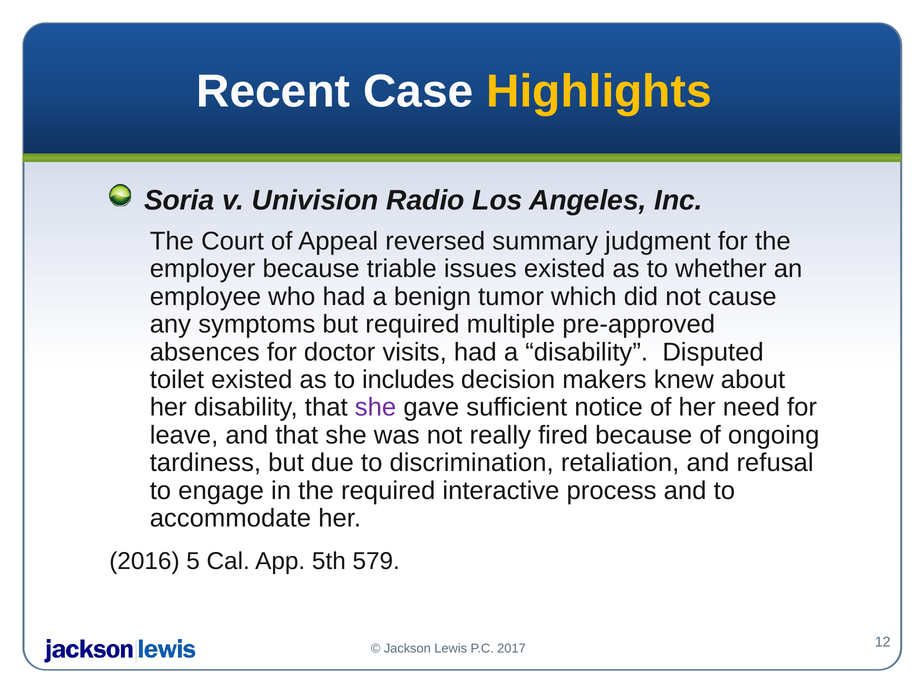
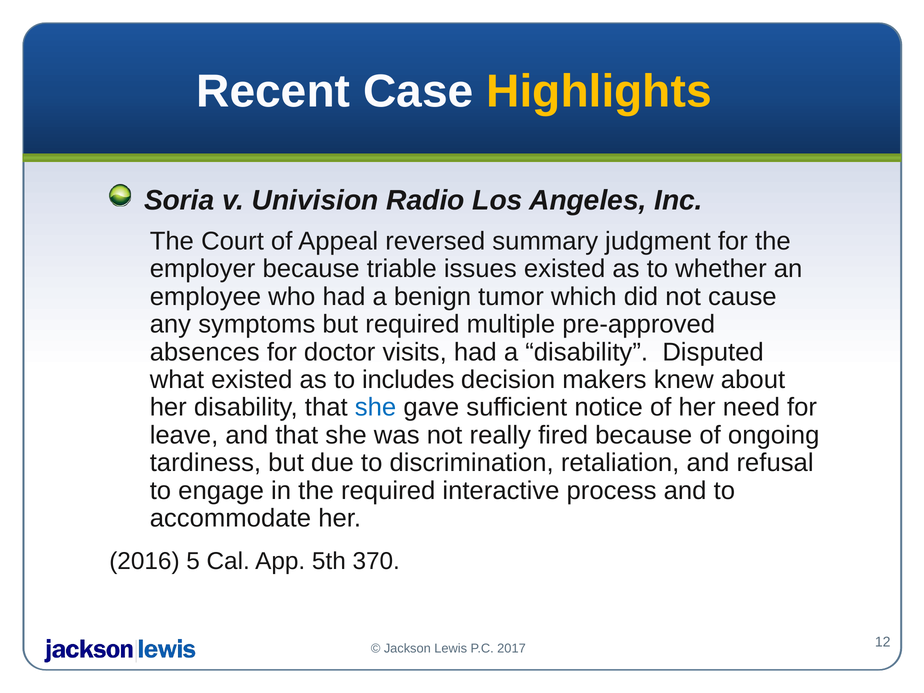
toilet: toilet -> what
she at (376, 407) colour: purple -> blue
579: 579 -> 370
